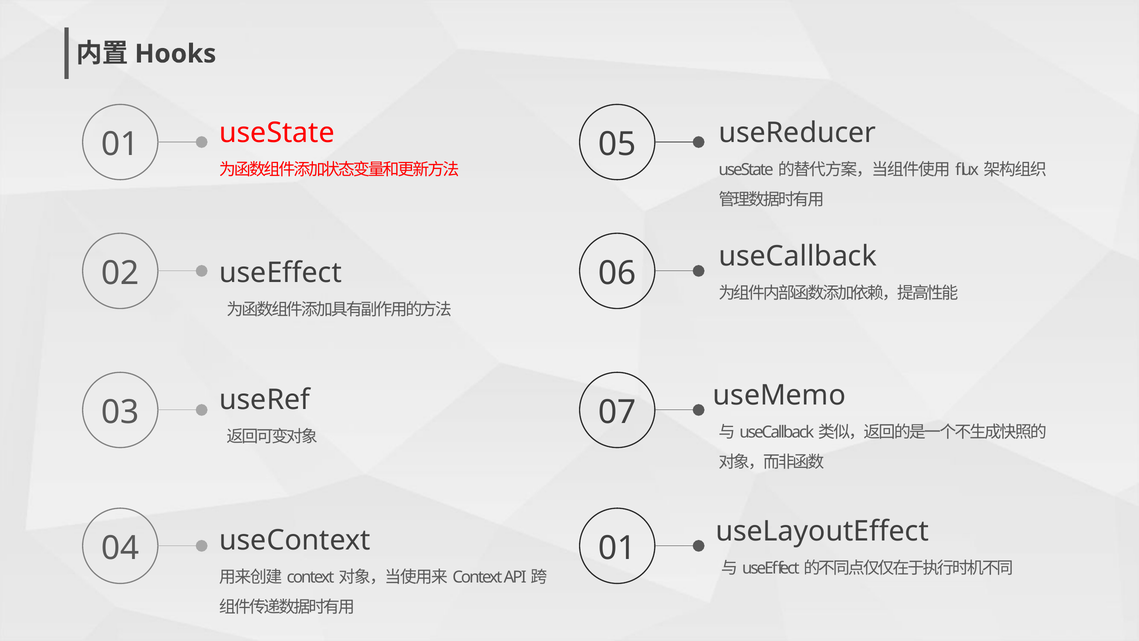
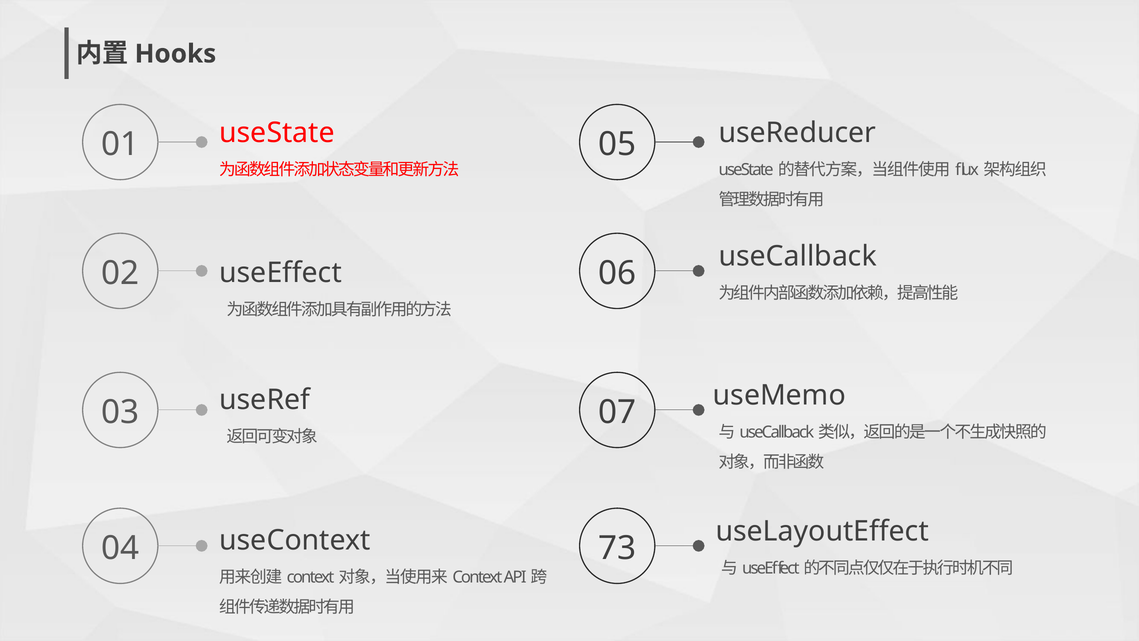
04 01: 01 -> 73
